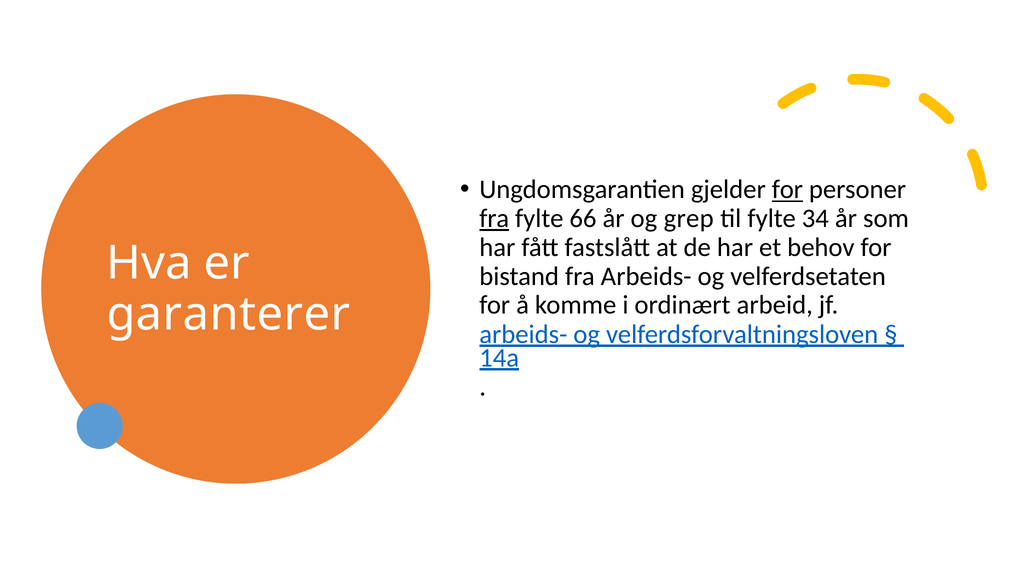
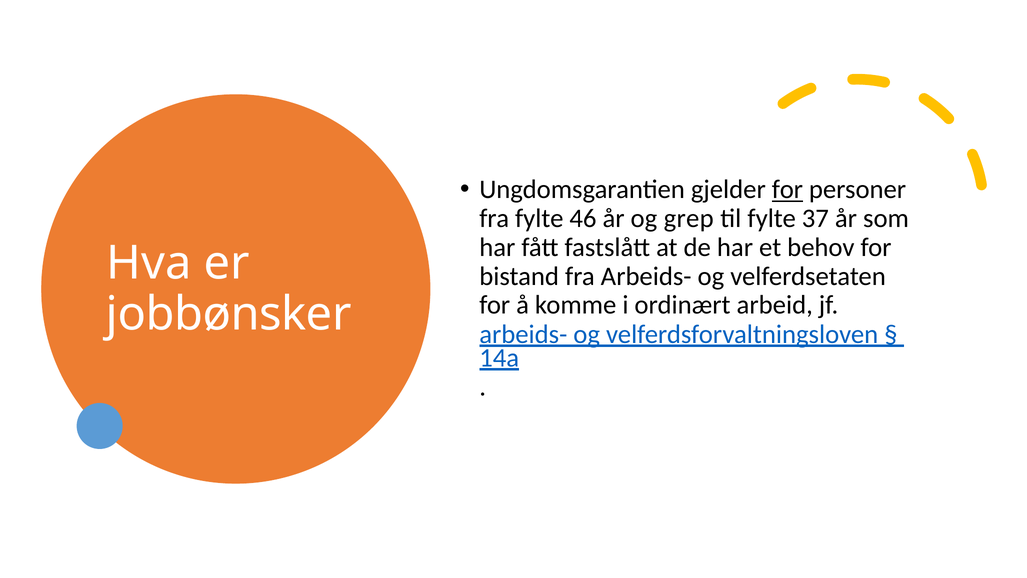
fra at (494, 218) underline: present -> none
66: 66 -> 46
34: 34 -> 37
garanterer: garanterer -> jobbønsker
